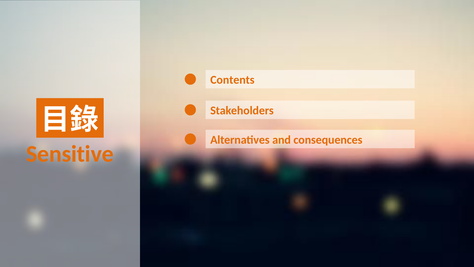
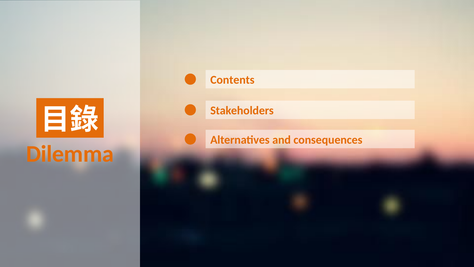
Sensitive: Sensitive -> Dilemma
